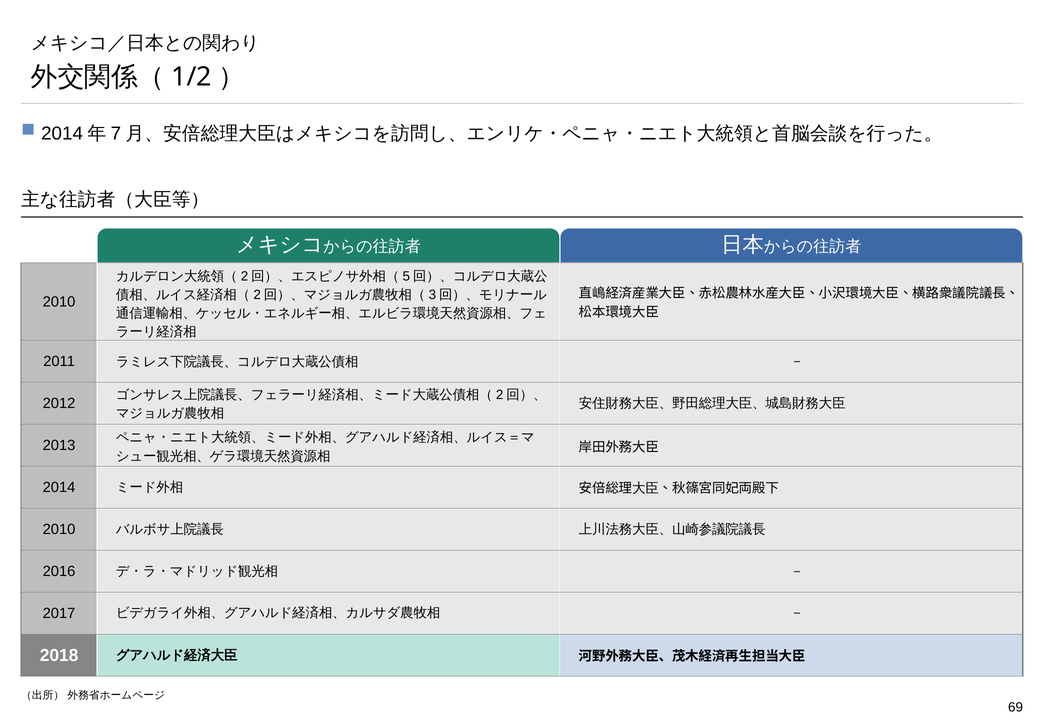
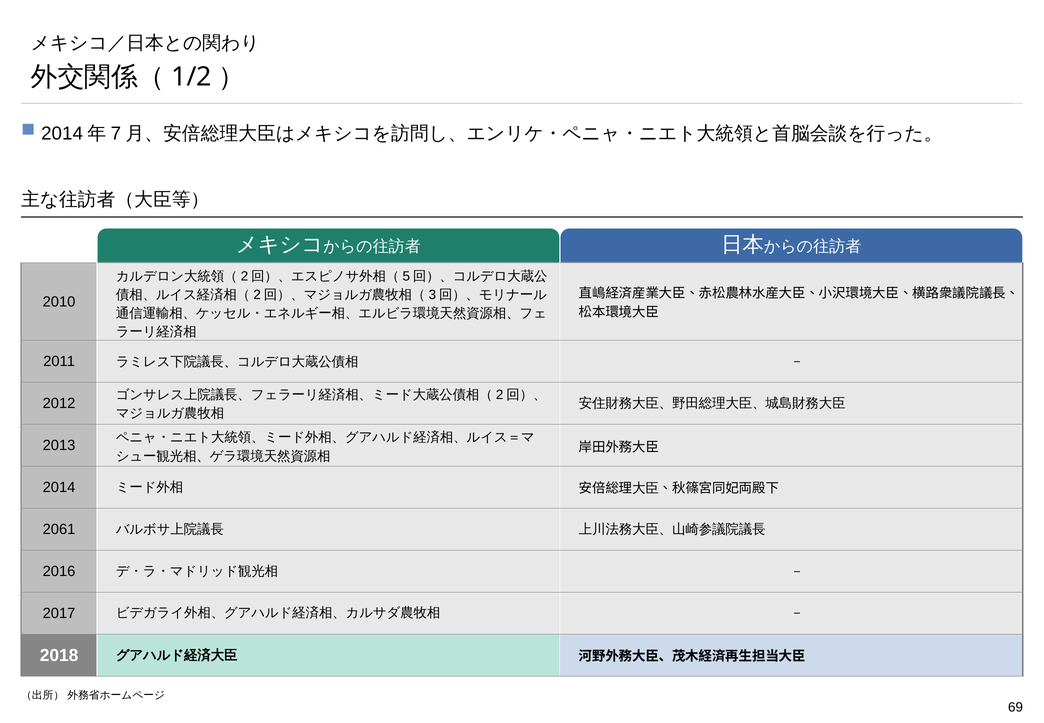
2010 at (59, 529): 2010 -> 2061
